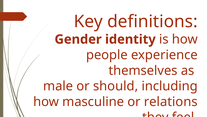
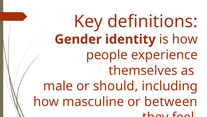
relations: relations -> between
